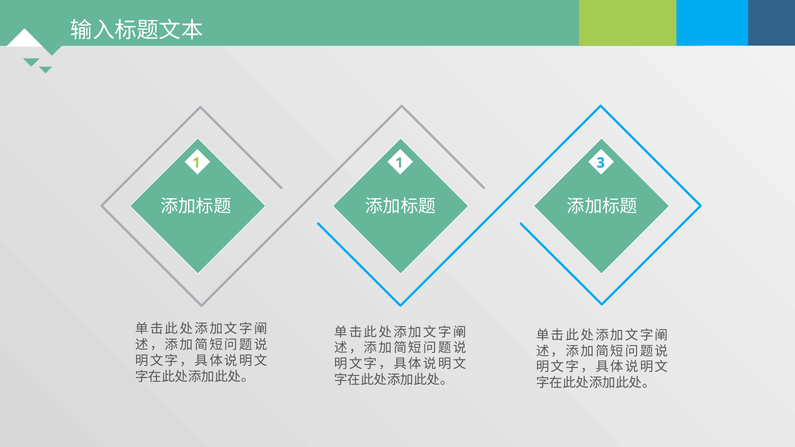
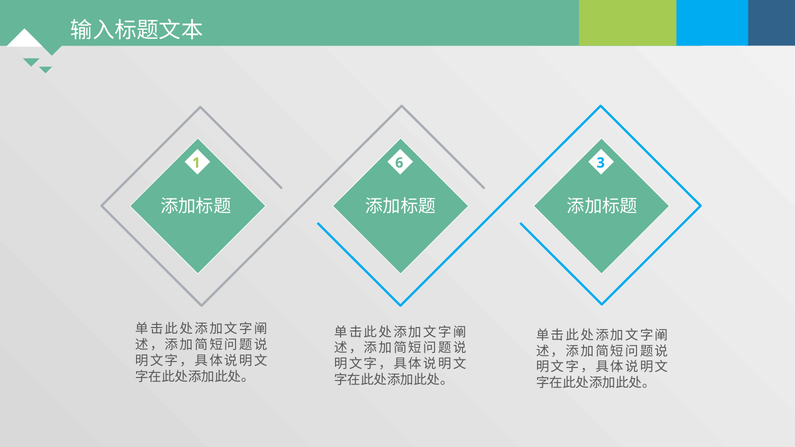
1 1: 1 -> 6
